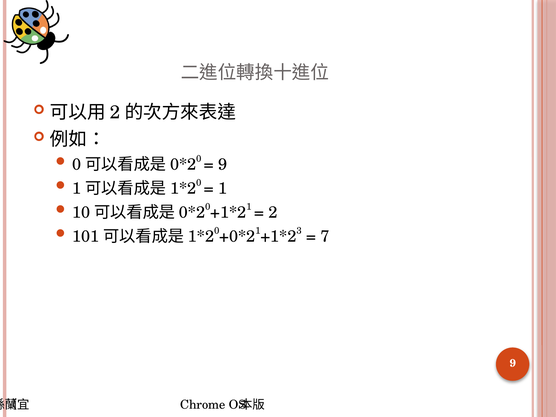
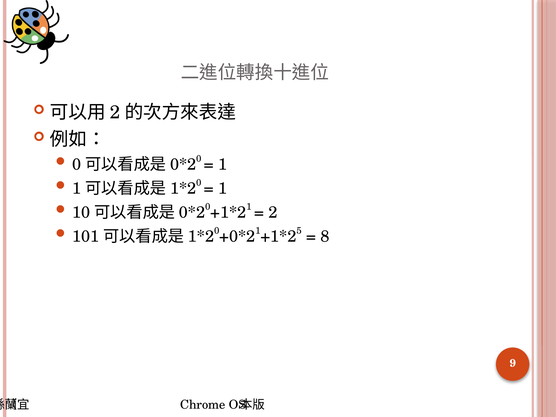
9 at (223, 165): 9 -> 1
3: 3 -> 5
7: 7 -> 8
